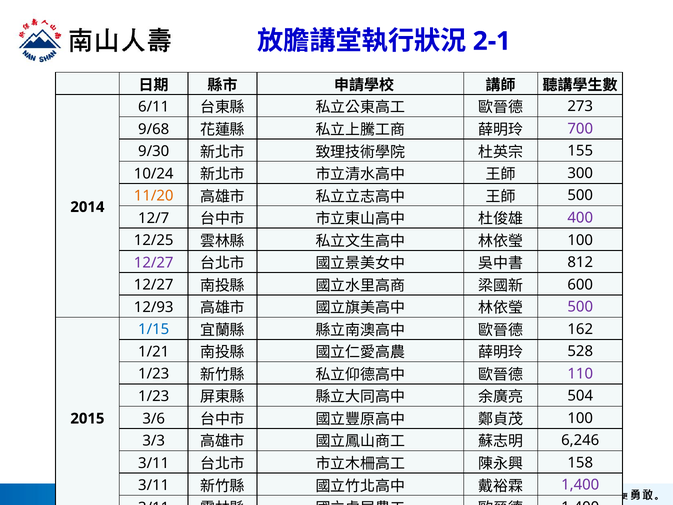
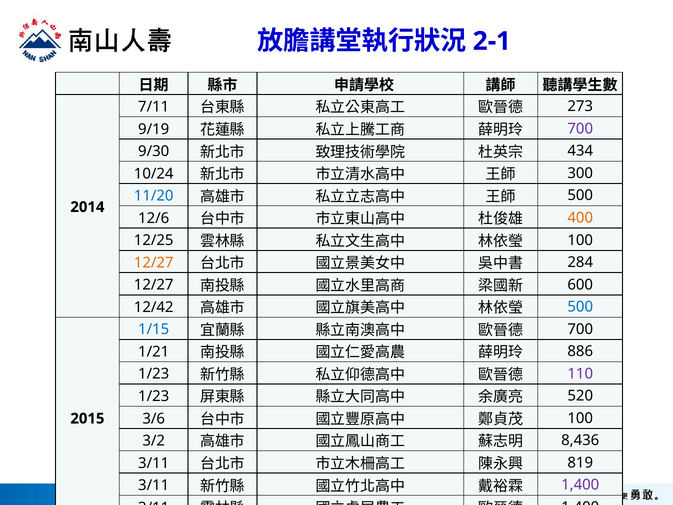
6/11: 6/11 -> 7/11
9/68: 9/68 -> 9/19
155: 155 -> 434
11/20 colour: orange -> blue
12/7: 12/7 -> 12/6
400 colour: purple -> orange
12/27 at (154, 263) colour: purple -> orange
812: 812 -> 284
12/93: 12/93 -> 12/42
500 at (580, 307) colour: purple -> blue
162 at (580, 329): 162 -> 700
528: 528 -> 886
504: 504 -> 520
3/3: 3/3 -> 3/2
6,246: 6,246 -> 8,436
158: 158 -> 819
